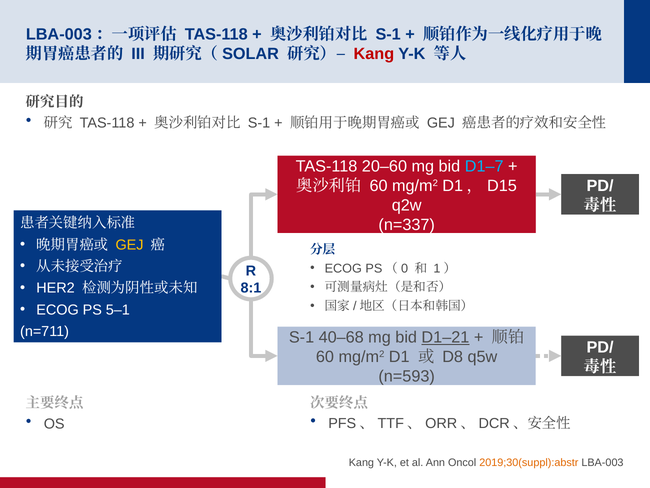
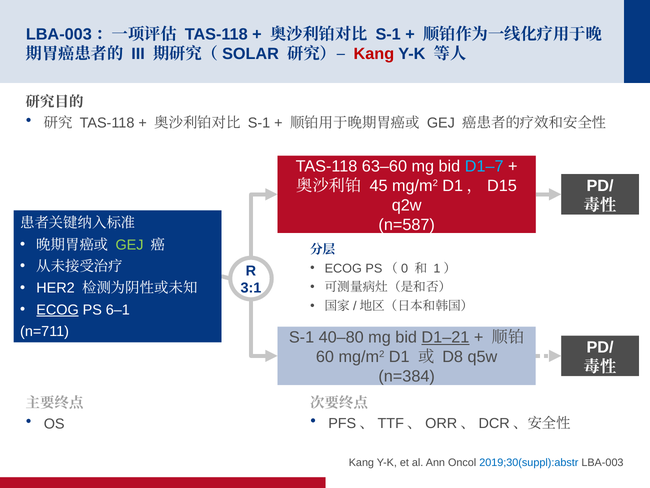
20–60: 20–60 -> 63–60
60 at (379, 186): 60 -> 45
n=337: n=337 -> n=587
GEJ at (130, 245) colour: yellow -> light green
8:1: 8:1 -> 3:1
ECOG at (58, 309) underline: none -> present
5–1: 5–1 -> 6–1
40–68: 40–68 -> 40–80
n=593: n=593 -> n=384
2019;30(suppl):abstr colour: orange -> blue
